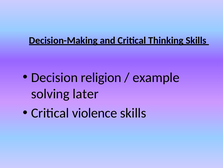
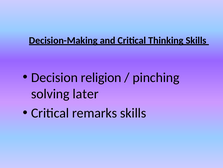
example: example -> pinching
violence: violence -> remarks
